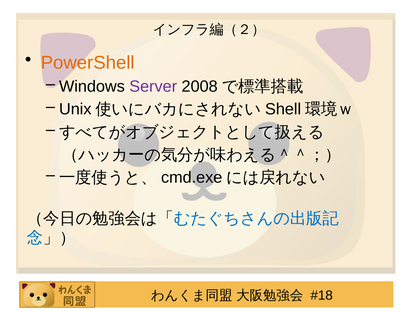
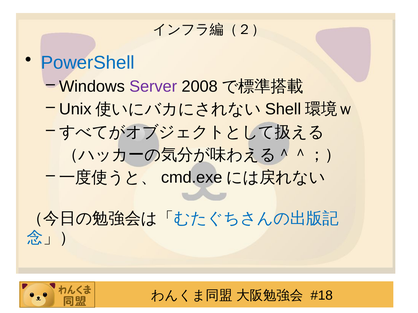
PowerShell colour: orange -> blue
